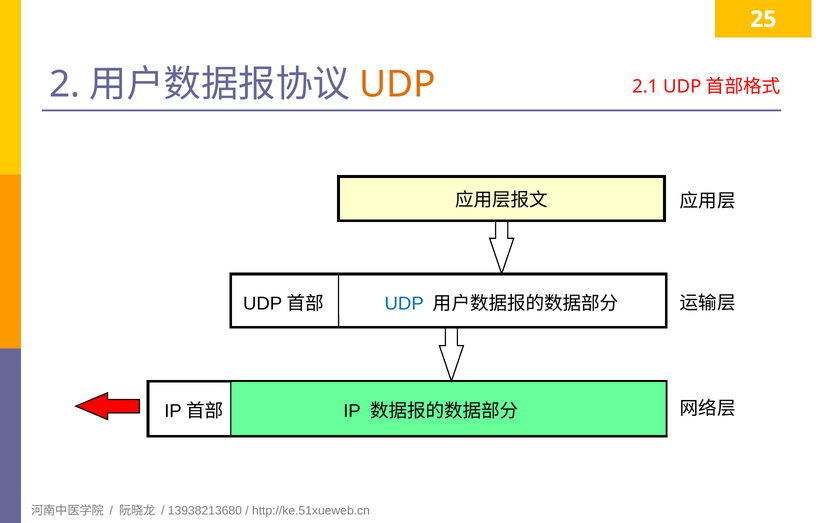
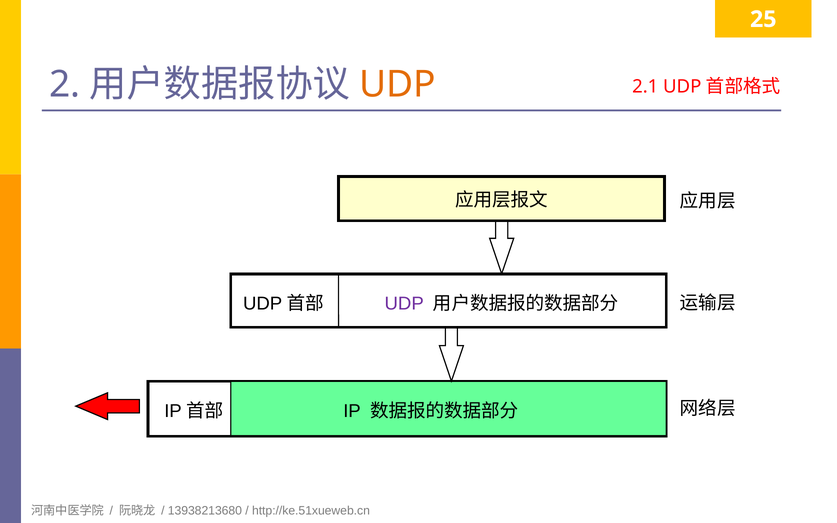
UDP at (404, 304) colour: blue -> purple
